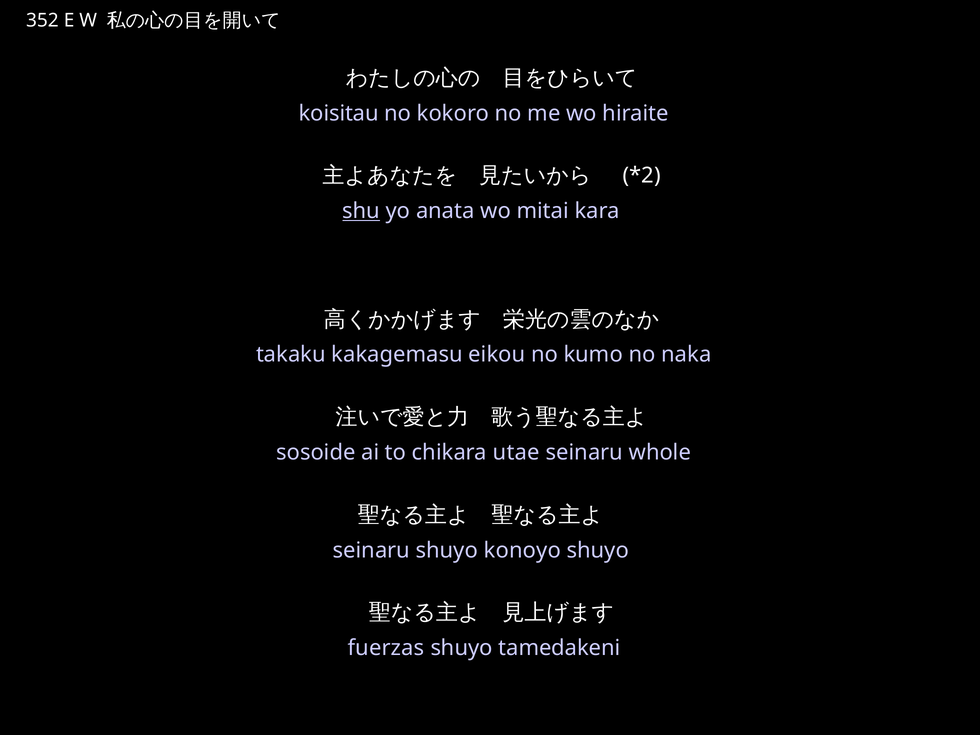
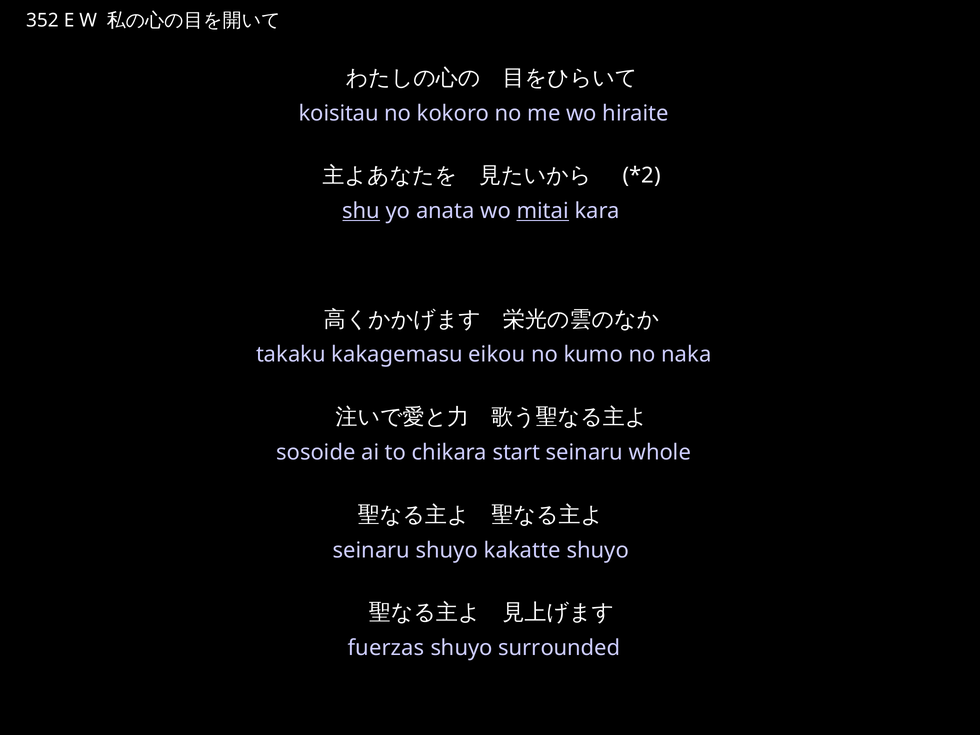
mitai underline: none -> present
utae: utae -> start
konoyo: konoyo -> kakatte
tamedakeni: tamedakeni -> surrounded
